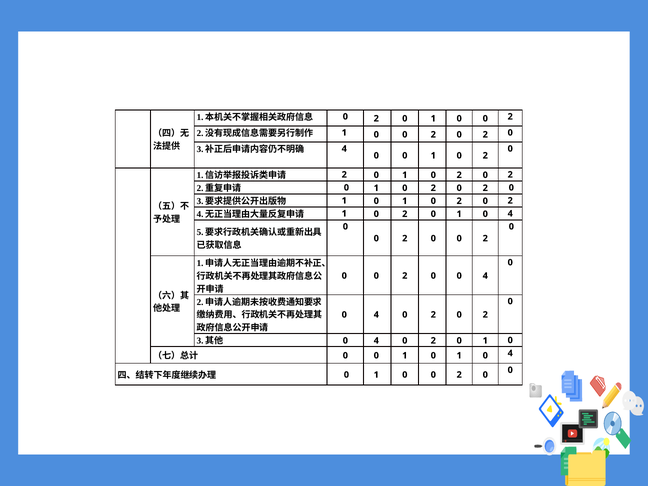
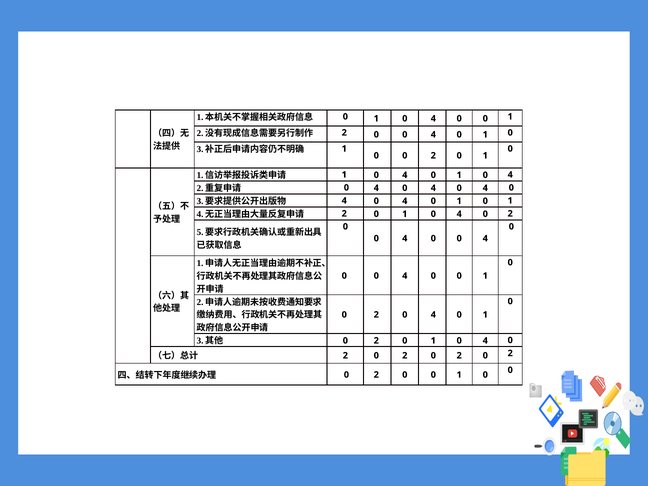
2 at (376, 118): 2 -> 1
1 at (433, 118): 1 -> 4
2 at (510, 117): 2 -> 1
1 at (344, 133): 1 -> 2
2 at (433, 135): 2 -> 4
2 at (485, 135): 2 -> 1
4 at (344, 149): 4 -> 1
1 at (433, 156): 1 -> 2
2 at (485, 156): 2 -> 1
2 at (344, 175): 2 -> 1
1 at (405, 175): 1 -> 4
2 at (459, 175): 2 -> 1
2 at (510, 175): 2 -> 4
1 at (376, 188): 1 -> 4
2 at (433, 188): 2 -> 4
2 at (485, 188): 2 -> 4
1 at (344, 201): 1 -> 4
1 at (405, 201): 1 -> 4
2 at (459, 201): 2 -> 1
2 at (510, 201): 2 -> 1
1 at (344, 214): 1 -> 2
2 at (405, 214): 2 -> 1
1 at (459, 214): 1 -> 4
4 at (510, 214): 4 -> 2
2 at (405, 238): 2 -> 4
2 at (485, 238): 2 -> 4
2 at (405, 276): 2 -> 4
4 at (485, 276): 4 -> 1
4 at (376, 315): 4 -> 2
2 at (433, 315): 2 -> 4
2 at (485, 315): 2 -> 1
4 at (376, 341): 4 -> 2
2 at (433, 341): 2 -> 1
1 at (485, 341): 1 -> 4
0 at (345, 355): 0 -> 2
1 at (405, 355): 1 -> 2
1 at (459, 355): 1 -> 2
4 at (510, 353): 4 -> 2
1 at (376, 375): 1 -> 2
2 at (459, 375): 2 -> 1
